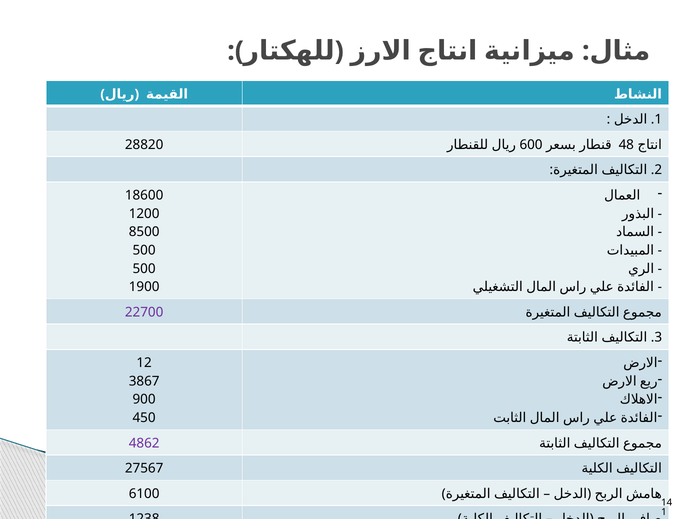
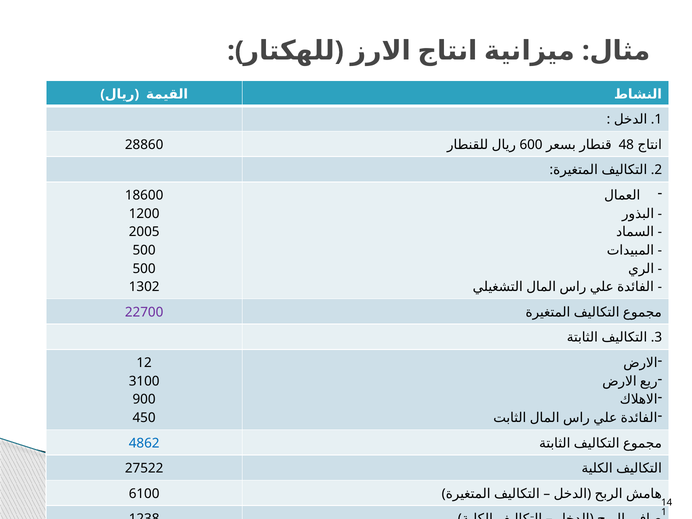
28820: 28820 -> 28860
8500: 8500 -> 2005
1900: 1900 -> 1302
3867: 3867 -> 3100
4862 colour: purple -> blue
27567: 27567 -> 27522
